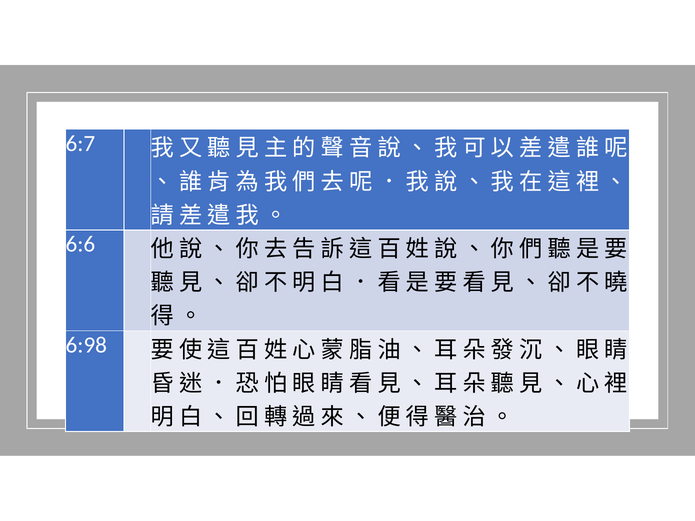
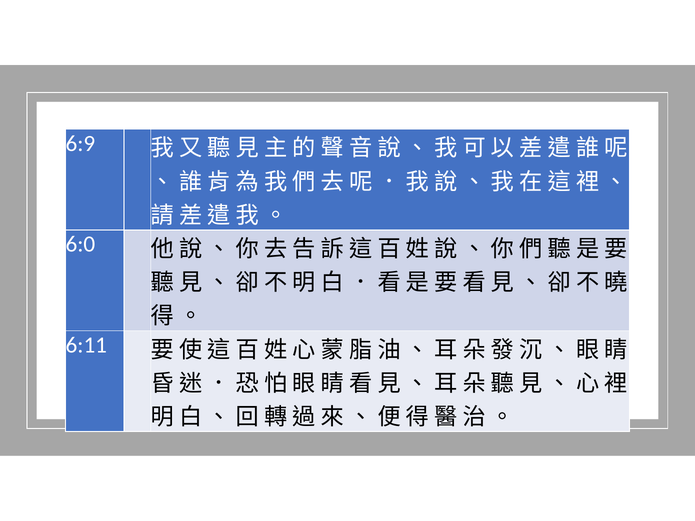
6:7: 6:7 -> 6:9
6:6: 6:6 -> 6:0
6:98: 6:98 -> 6:11
